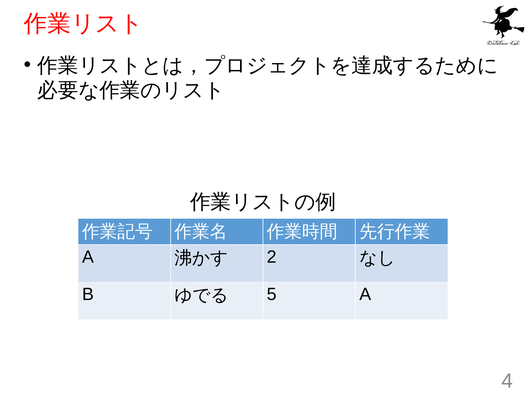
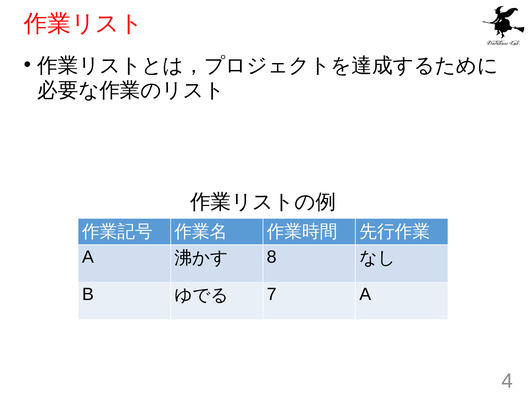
2: 2 -> 8
5: 5 -> 7
